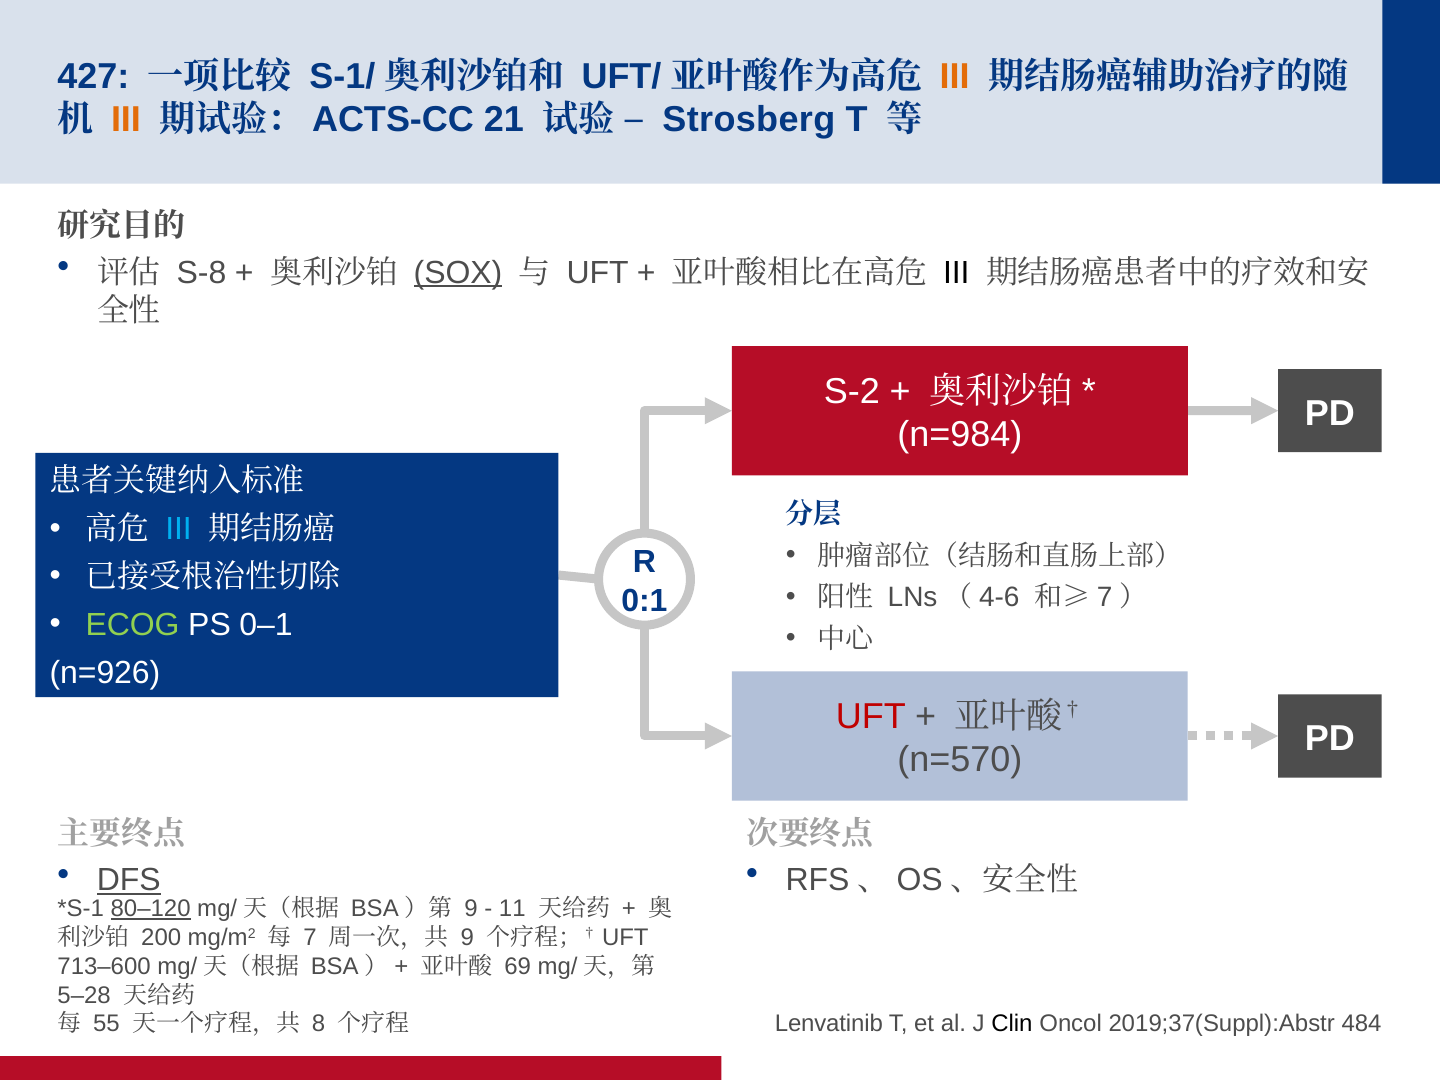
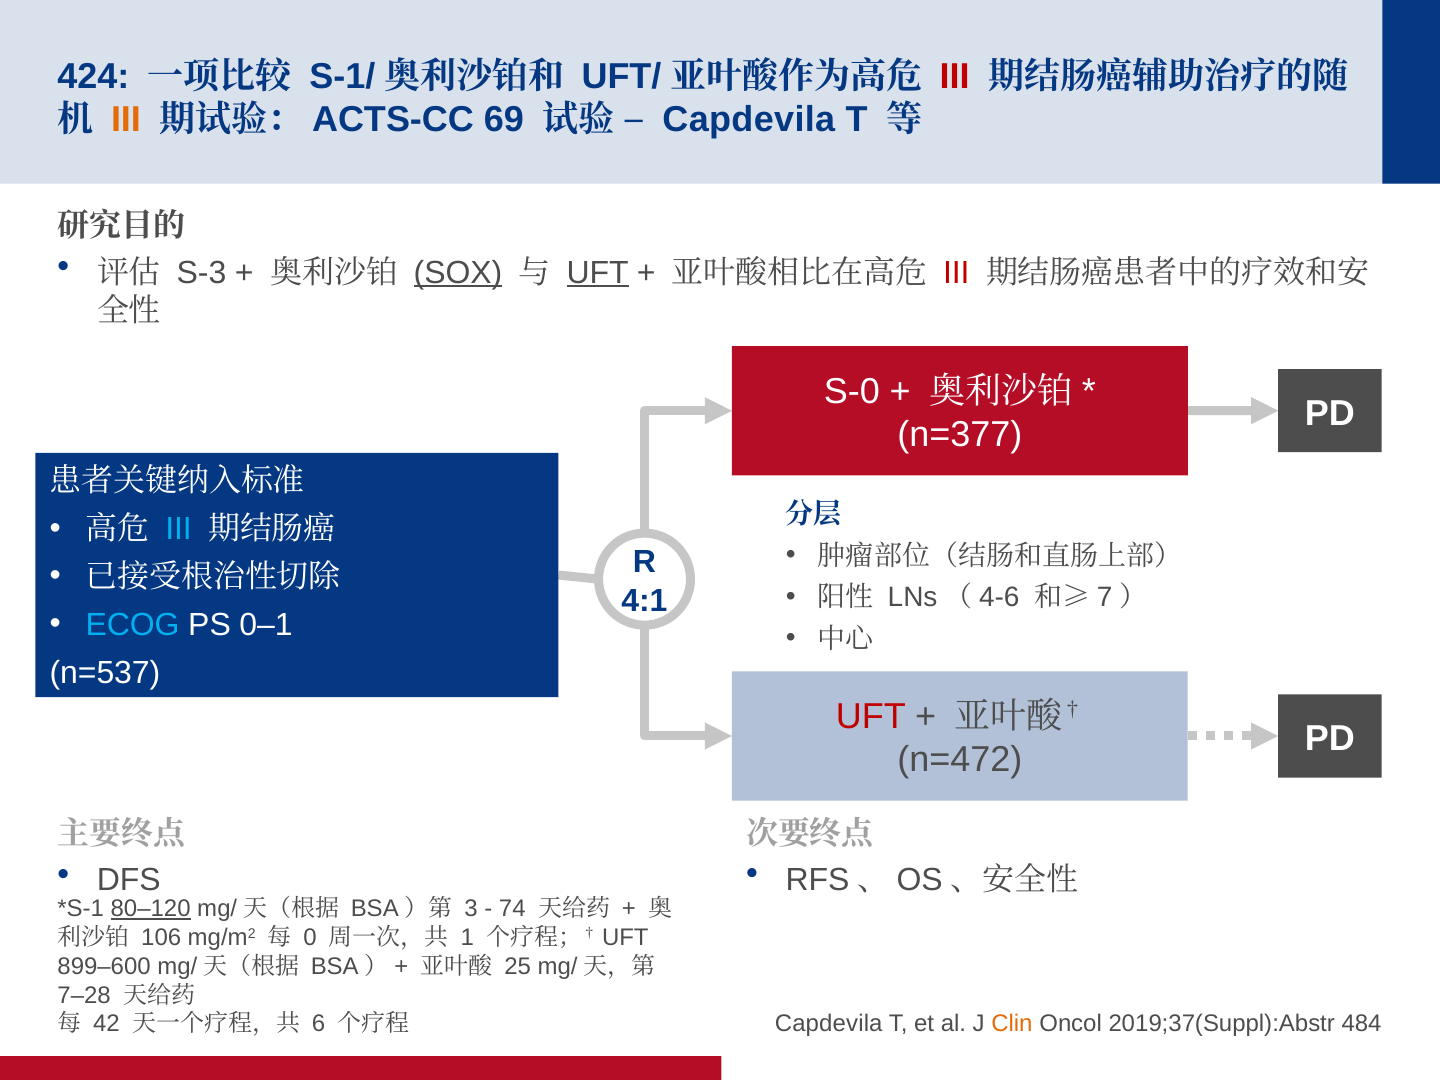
427: 427 -> 424
III at (955, 76) colour: orange -> red
21: 21 -> 69
Strosberg at (749, 120): Strosberg -> Capdevila
S-8: S-8 -> S-3
UFT at (598, 272) underline: none -> present
III at (956, 272) colour: black -> red
S-2: S-2 -> S-0
n=984: n=984 -> n=377
0:1: 0:1 -> 4:1
ECOG colour: light green -> light blue
n=926: n=926 -> n=537
n=570: n=570 -> n=472
DFS underline: present -> none
9 at (471, 909): 9 -> 3
11: 11 -> 74
200: 200 -> 106
7: 7 -> 0
9 at (467, 938): 9 -> 1
713–600: 713–600 -> 899–600
69: 69 -> 25
5–28: 5–28 -> 7–28
55: 55 -> 42
8: 8 -> 6
Lenvatinib at (829, 1024): Lenvatinib -> Capdevila
Clin colour: black -> orange
